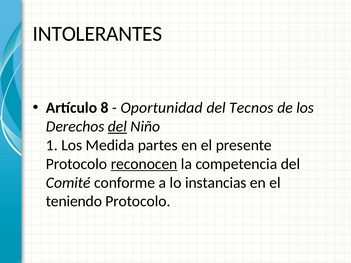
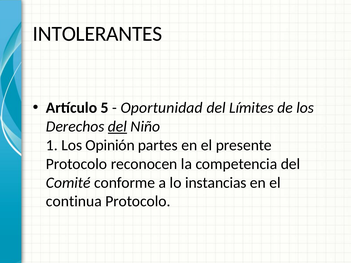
8: 8 -> 5
Tecnos: Tecnos -> Límites
Medida: Medida -> Opinión
reconocen underline: present -> none
teniendo: teniendo -> continua
